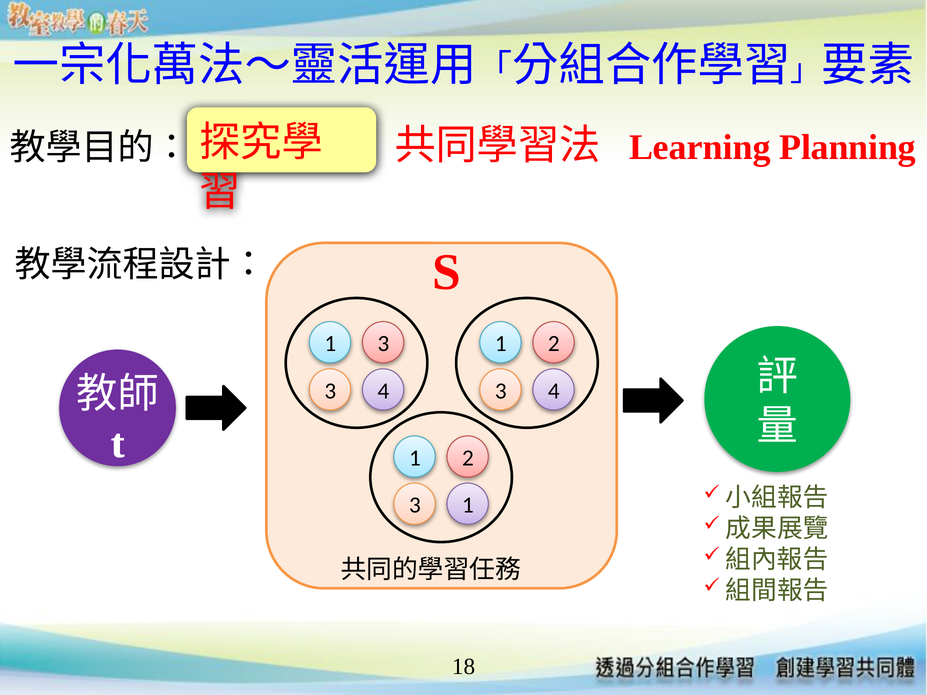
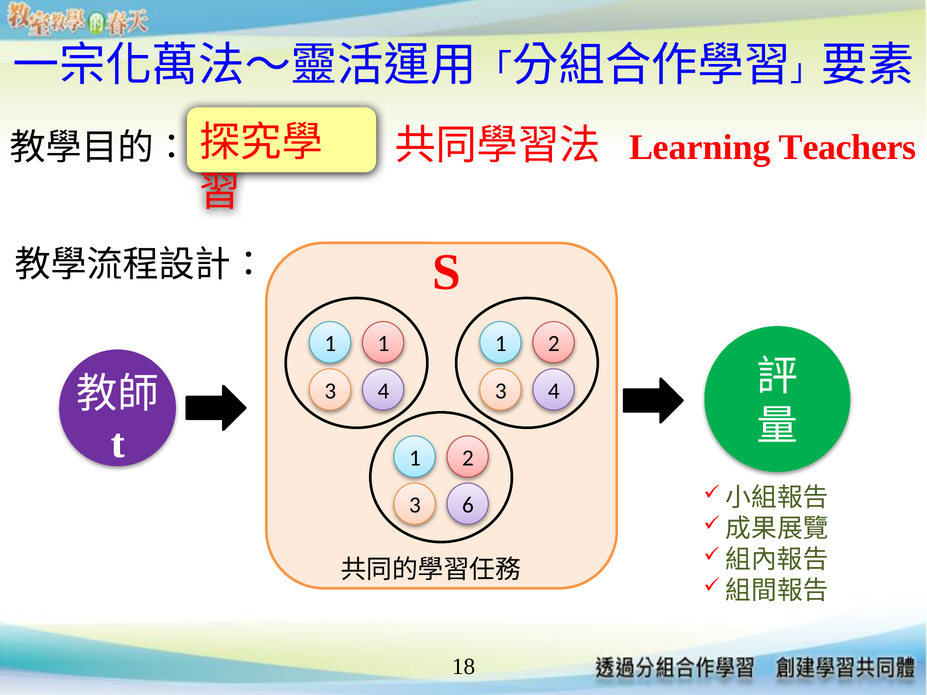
Planning: Planning -> Teachers
1 3: 3 -> 1
3 1: 1 -> 6
